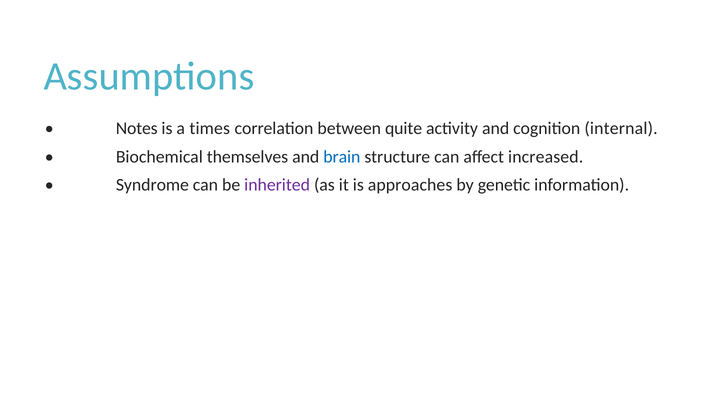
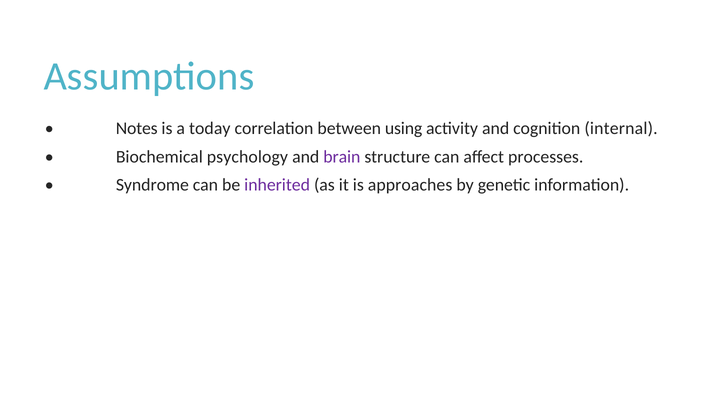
times: times -> today
quite: quite -> using
themselves: themselves -> psychology
brain colour: blue -> purple
increased: increased -> processes
